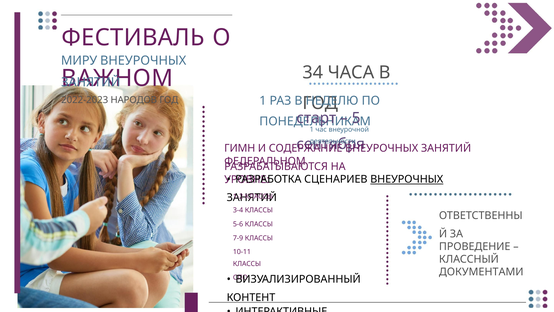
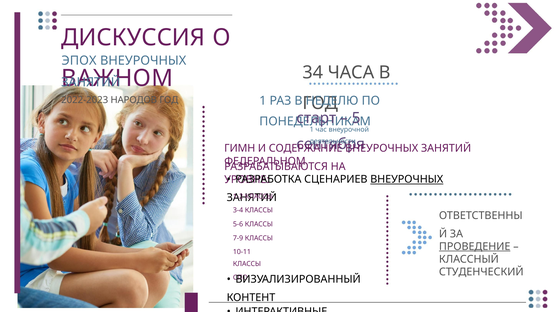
ФЕСТИВАЛЬ: ФЕСТИВАЛЬ -> ДИСКУССИЯ
МИРУ: МИРУ -> ЭПОХ
ПРОВЕДЕНИЕ underline: none -> present
ДОКУМЕНТАМИ: ДОКУМЕНТАМИ -> СТУДЕНЧЕСКИЙ
